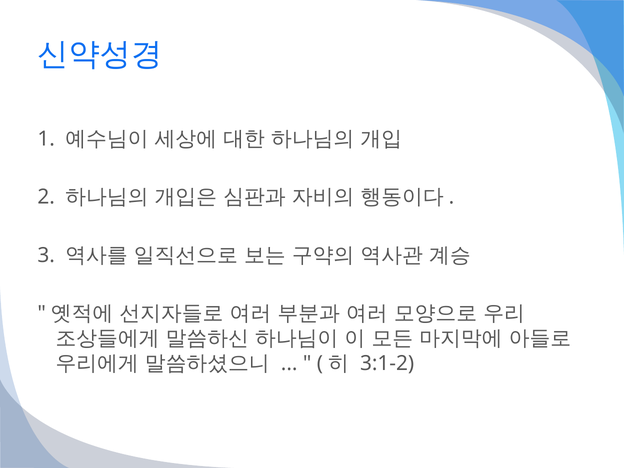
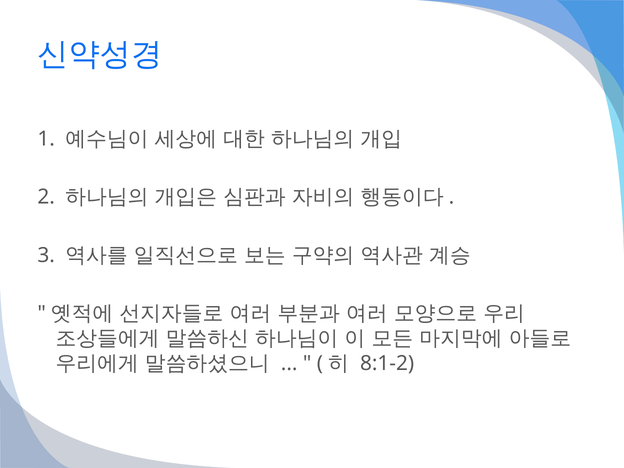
3:1-2: 3:1-2 -> 8:1-2
